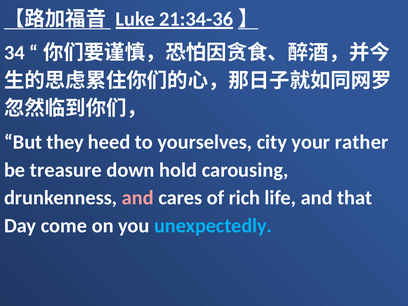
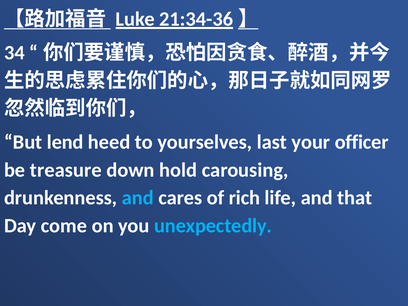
they: they -> lend
city: city -> last
rather: rather -> officer
and at (138, 198) colour: pink -> light blue
